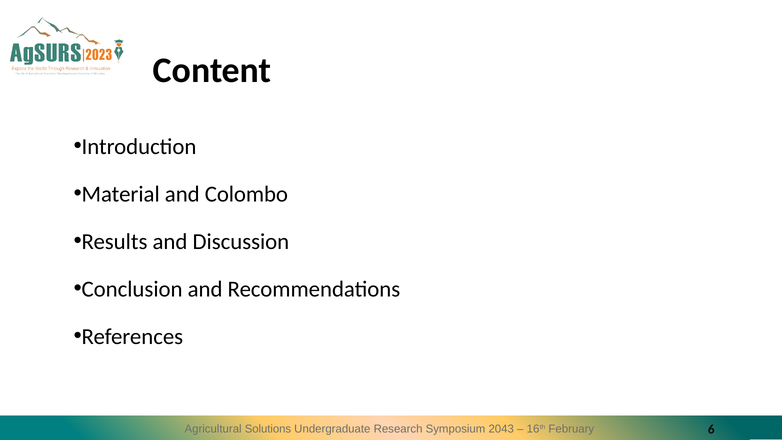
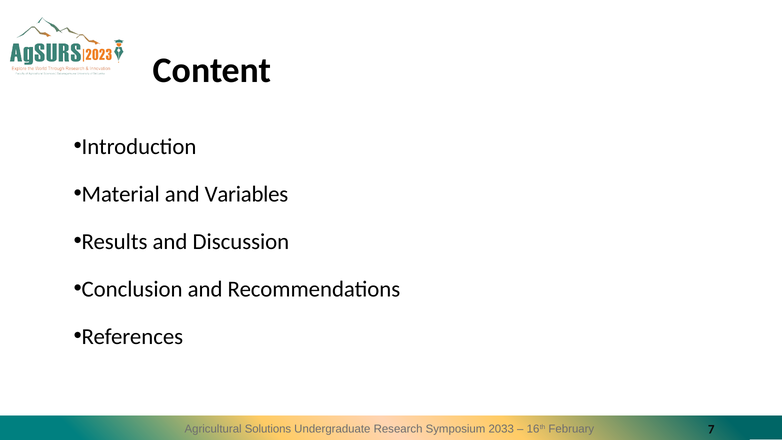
Colombo: Colombo -> Variables
2043: 2043 -> 2033
6: 6 -> 7
